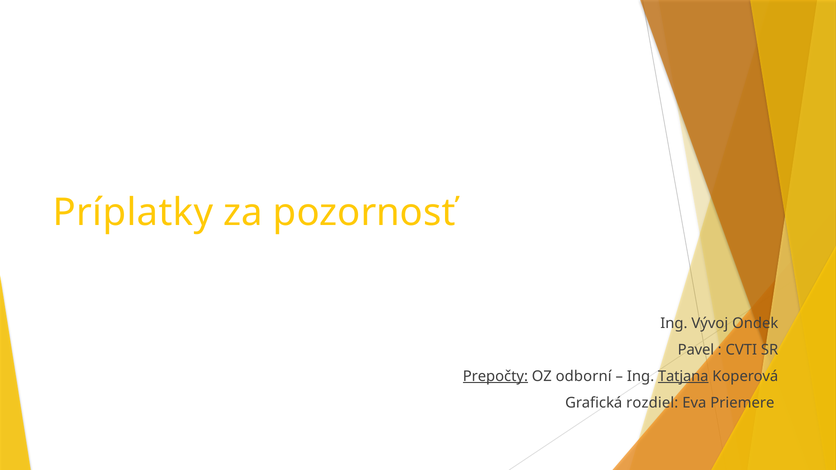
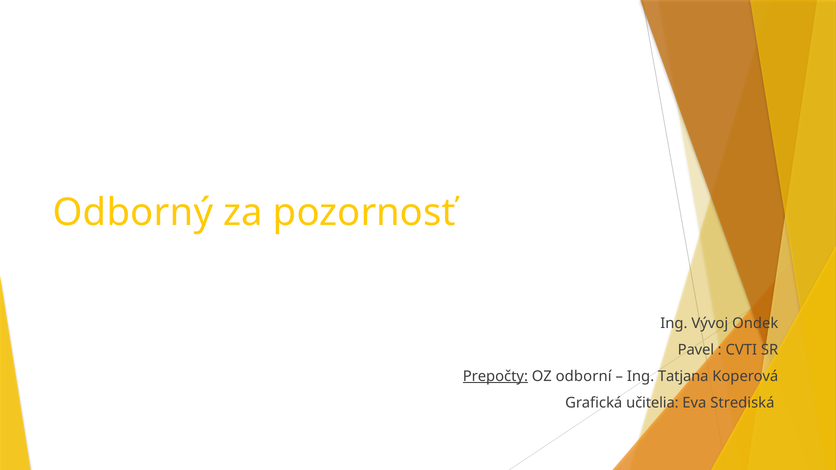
Príplatky: Príplatky -> Odborný
Tatjana underline: present -> none
rozdiel: rozdiel -> učitelia
Priemere: Priemere -> Strediská
